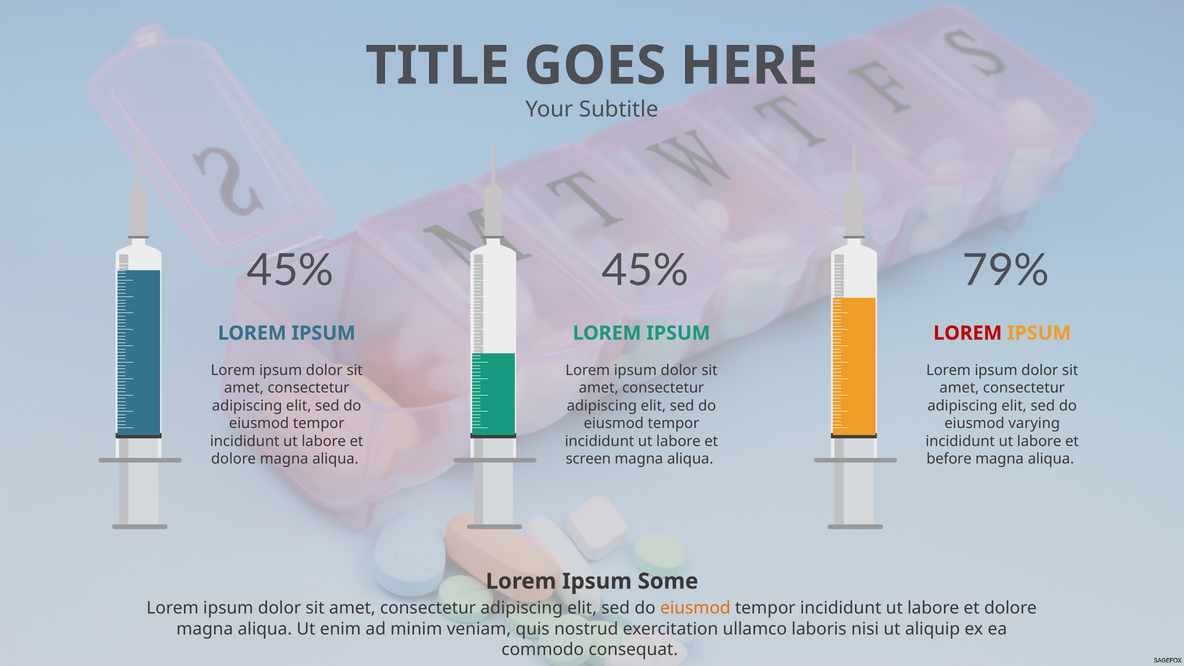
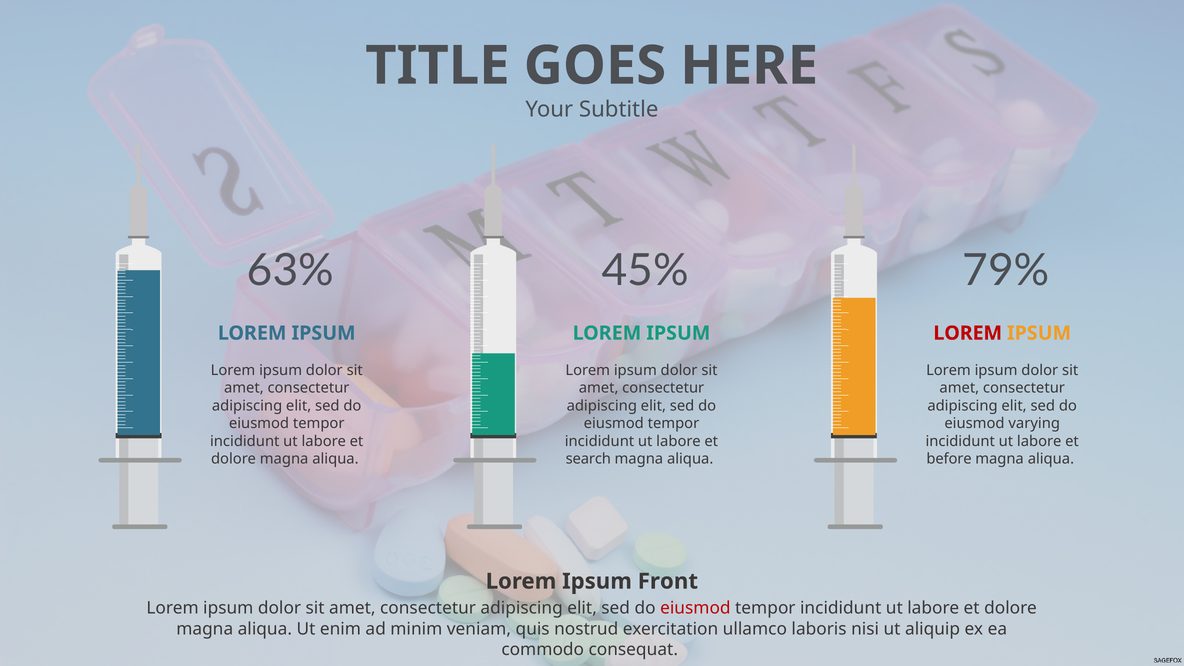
45% at (290, 270): 45% -> 63%
screen: screen -> search
Some: Some -> Front
eiusmod at (695, 608) colour: orange -> red
